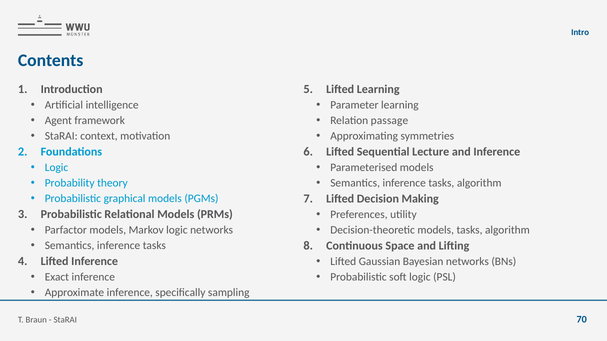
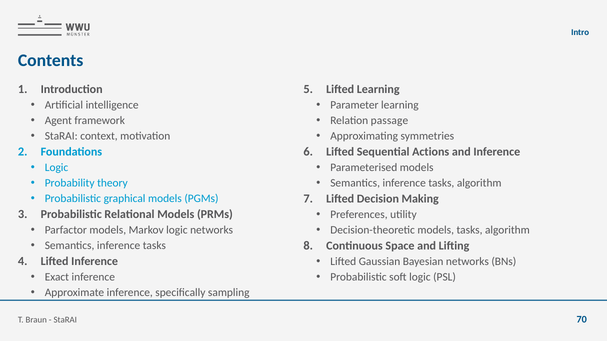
Lecture: Lecture -> Actions
